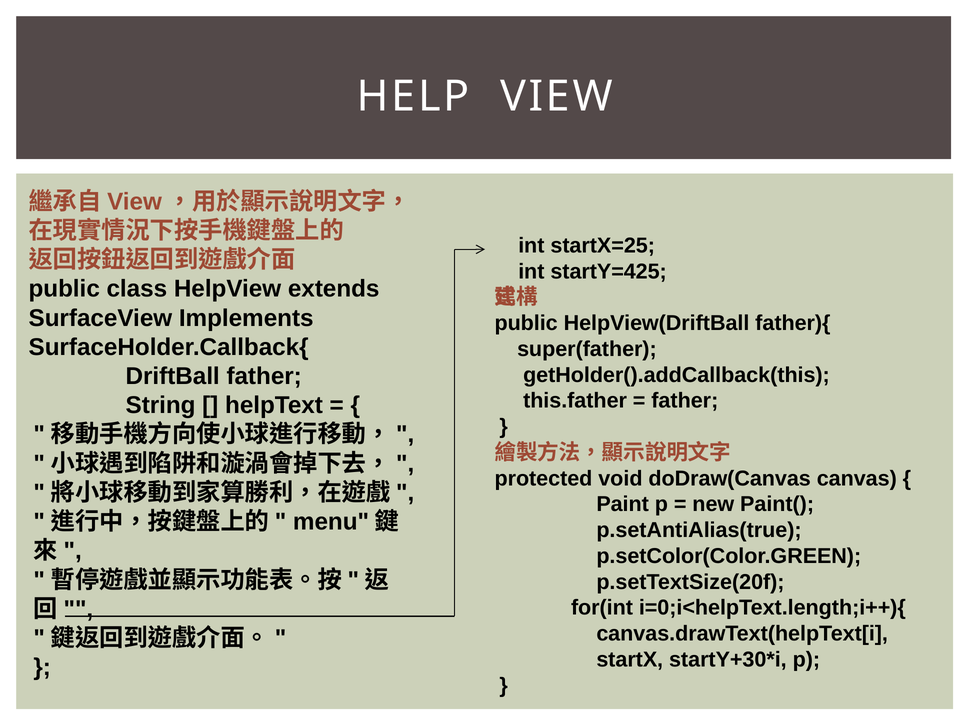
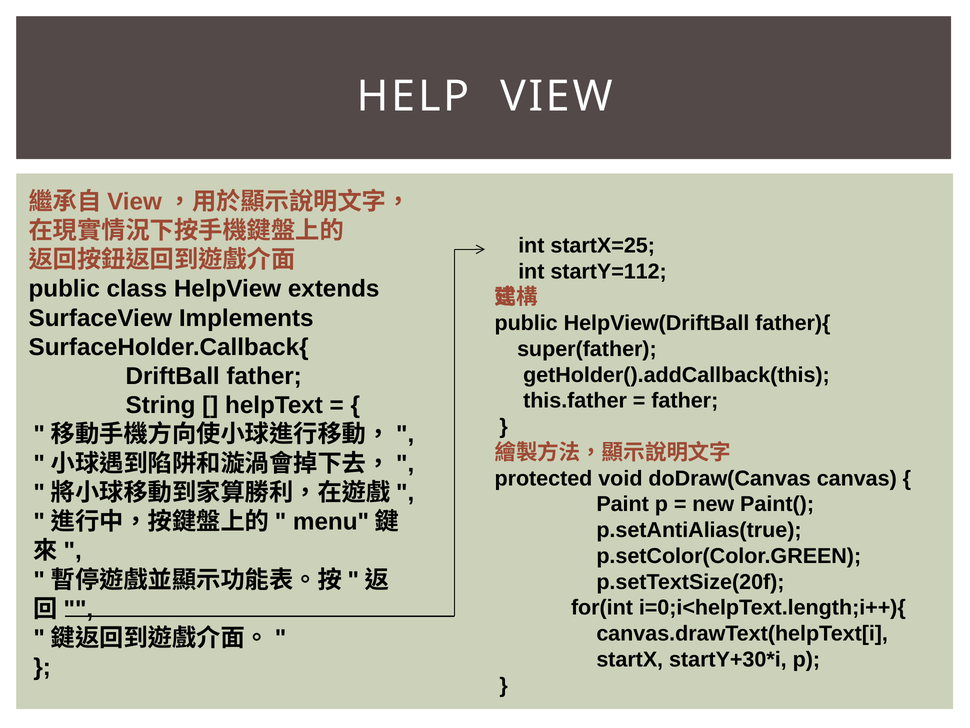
startY=425: startY=425 -> startY=112
